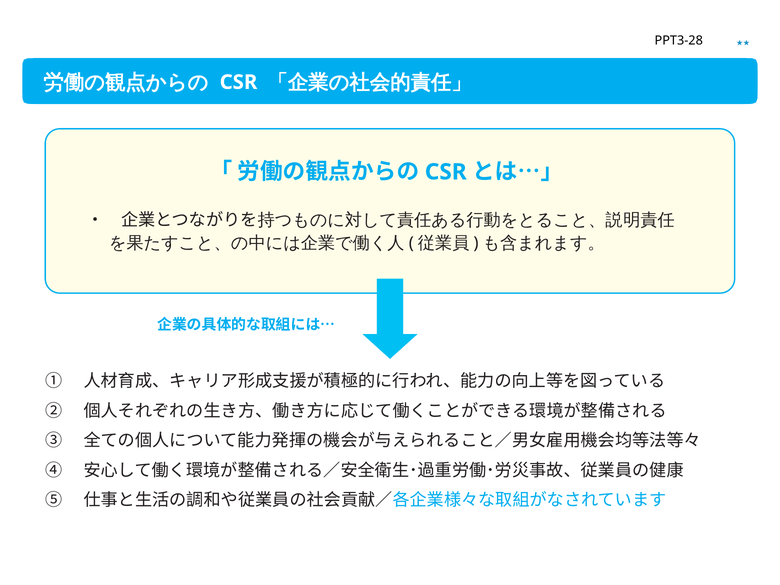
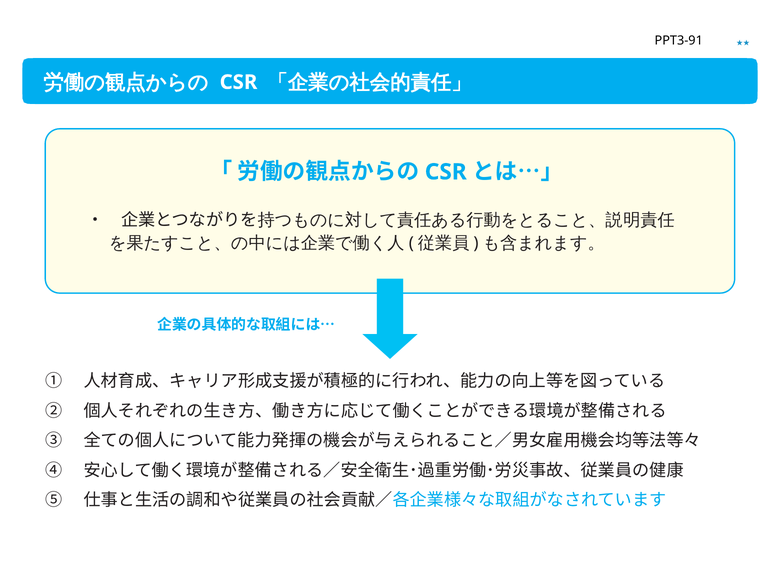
PPT3-28: PPT3-28 -> PPT3-91
